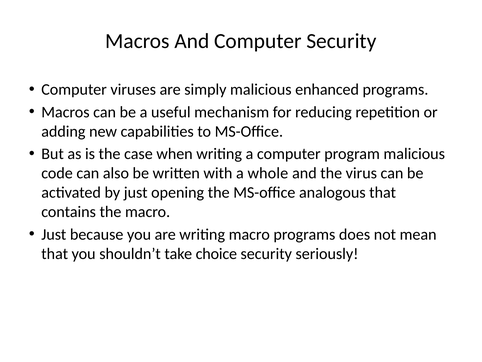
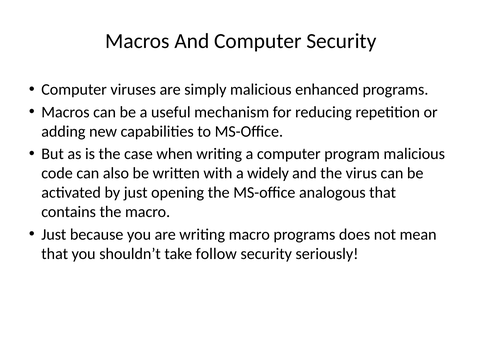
whole: whole -> widely
choice: choice -> follow
